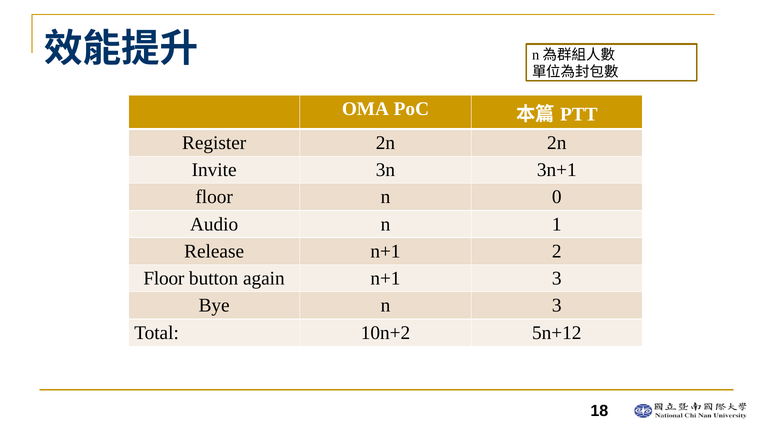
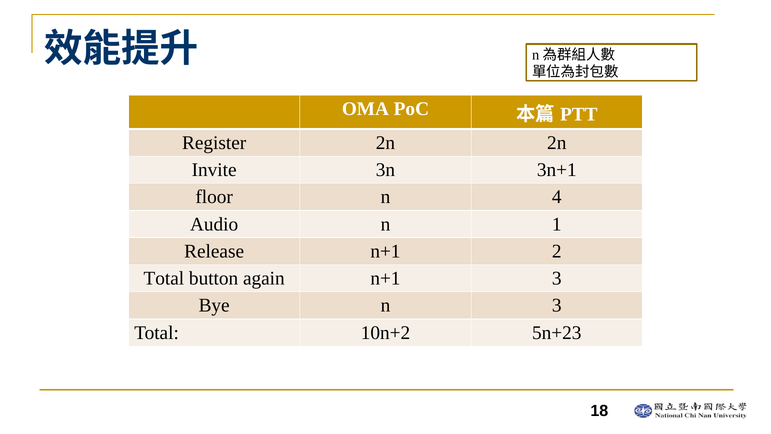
0: 0 -> 4
Floor at (164, 278): Floor -> Total
5n+12: 5n+12 -> 5n+23
